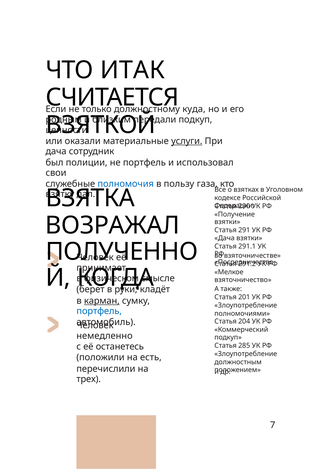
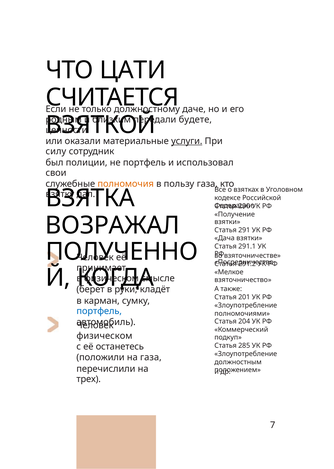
ИТАК: ИТАК -> ЦАТИ
куда: куда -> даче
подкуп at (195, 120): подкуп -> будете
дача at (56, 151): дача -> силу
полномочия colour: blue -> orange
карман underline: present -> none
немедленно at (104, 336): немедленно -> физическом
на есть: есть -> газа
